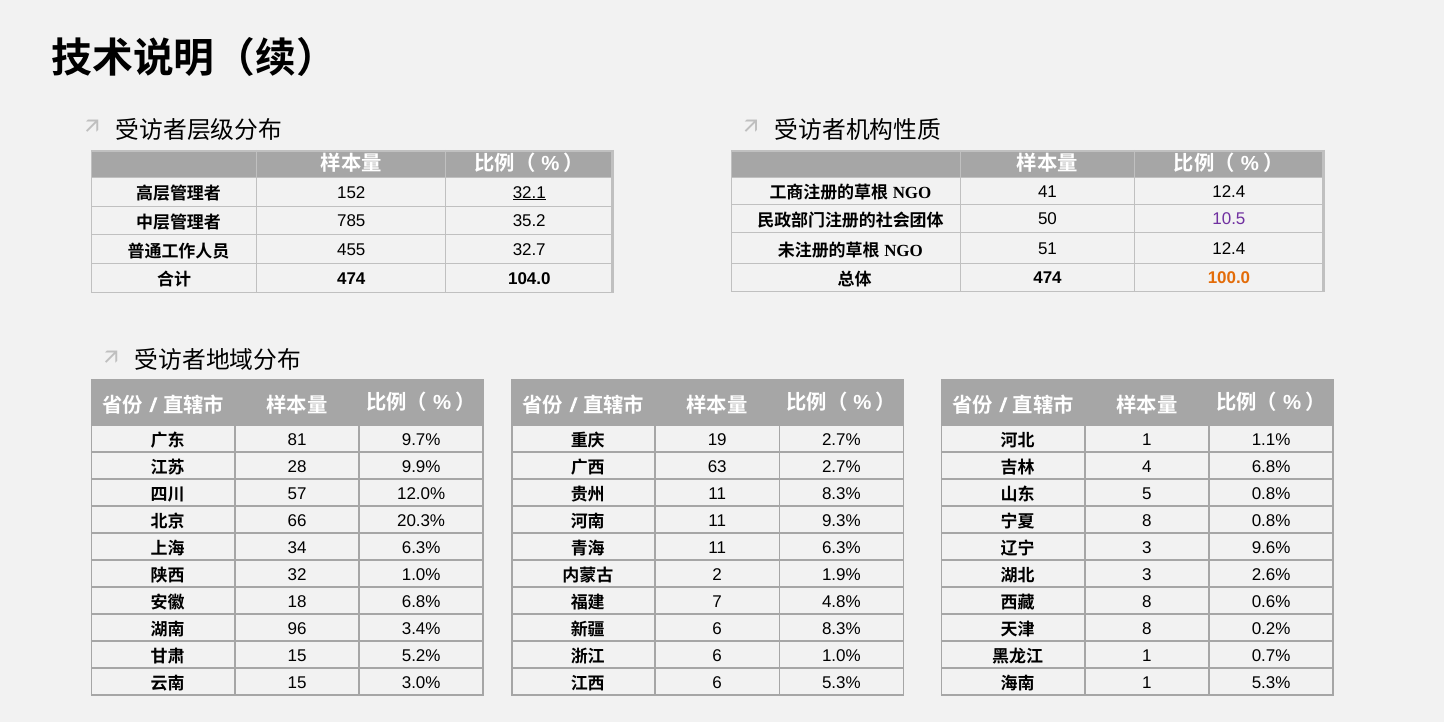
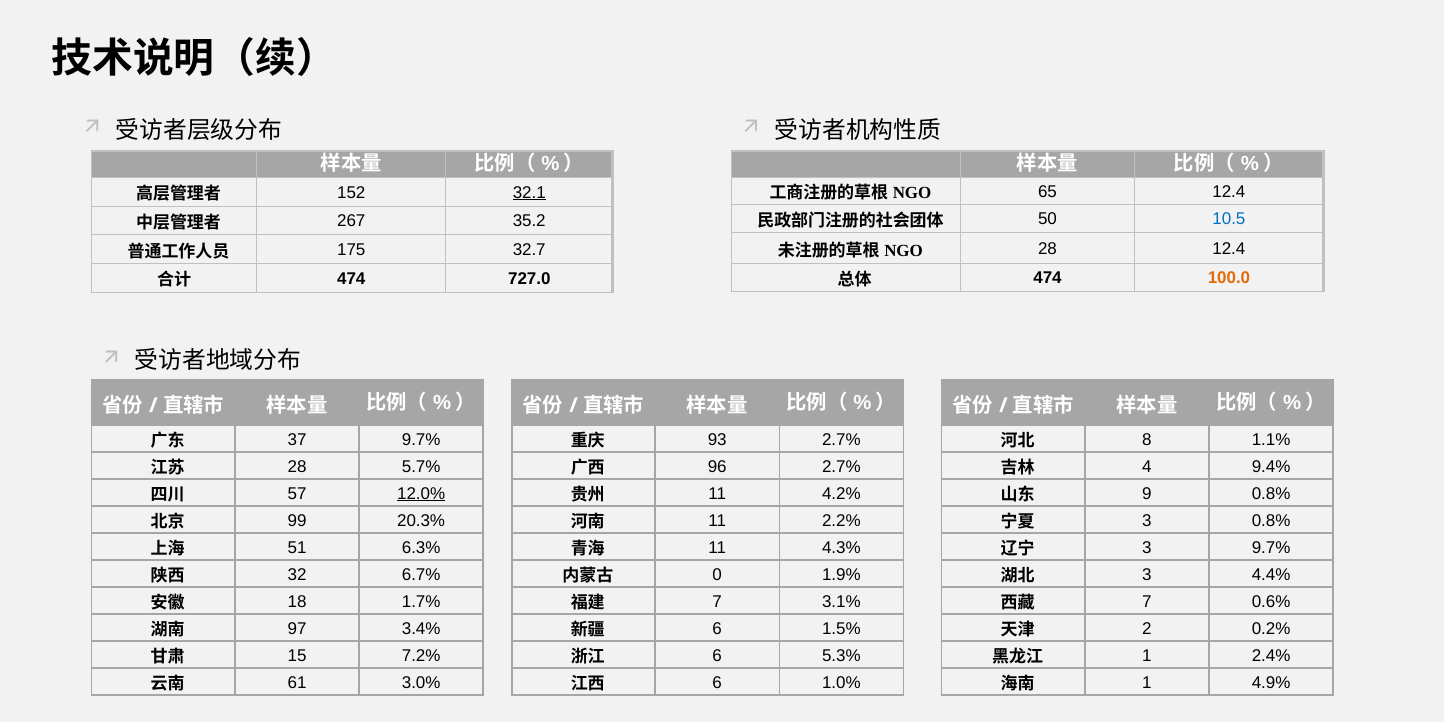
41: 41 -> 65
10.5 colour: purple -> blue
785: 785 -> 267
51 at (1047, 249): 51 -> 28
455: 455 -> 175
104.0: 104.0 -> 727.0
81: 81 -> 37
19: 19 -> 93
1 at (1147, 439): 1 -> 8
9.9%: 9.9% -> 5.7%
63: 63 -> 96
4 6.8%: 6.8% -> 9.4%
12.0% underline: none -> present
11 8.3%: 8.3% -> 4.2%
5: 5 -> 9
66: 66 -> 99
9.3%: 9.3% -> 2.2%
8 at (1147, 520): 8 -> 3
34: 34 -> 51
11 6.3%: 6.3% -> 4.3%
3 9.6%: 9.6% -> 9.7%
32 1.0%: 1.0% -> 6.7%
2: 2 -> 0
2.6%: 2.6% -> 4.4%
18 6.8%: 6.8% -> 1.7%
4.8%: 4.8% -> 3.1%
8 at (1147, 601): 8 -> 7
96: 96 -> 97
6 8.3%: 8.3% -> 1.5%
8 at (1147, 628): 8 -> 2
5.2%: 5.2% -> 7.2%
6 1.0%: 1.0% -> 5.3%
0.7%: 0.7% -> 2.4%
15 at (297, 682): 15 -> 61
6 5.3%: 5.3% -> 1.0%
1 5.3%: 5.3% -> 4.9%
